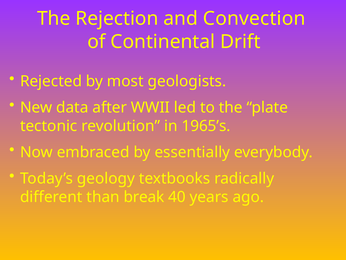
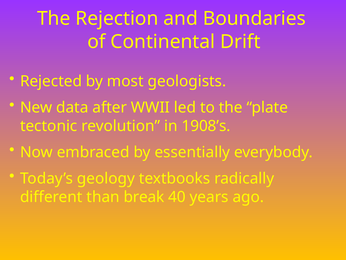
Convection: Convection -> Boundaries
1965’s: 1965’s -> 1908’s
